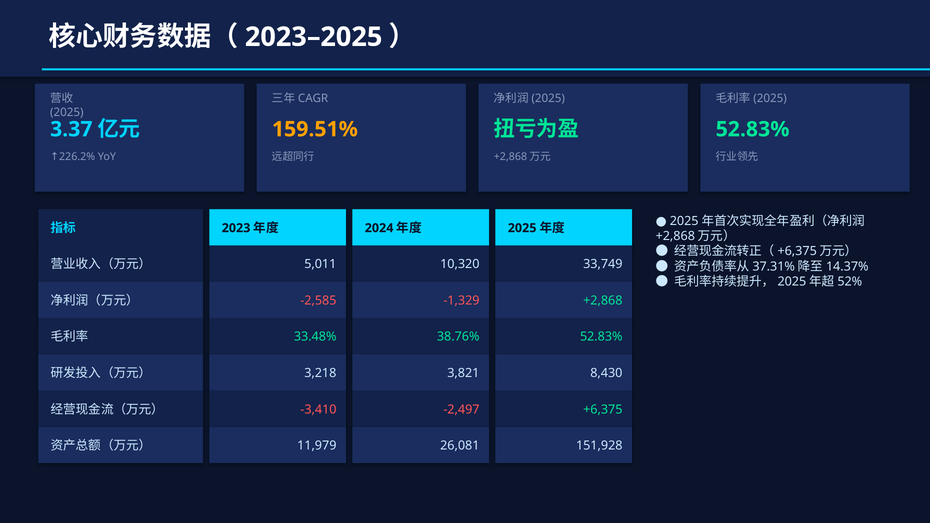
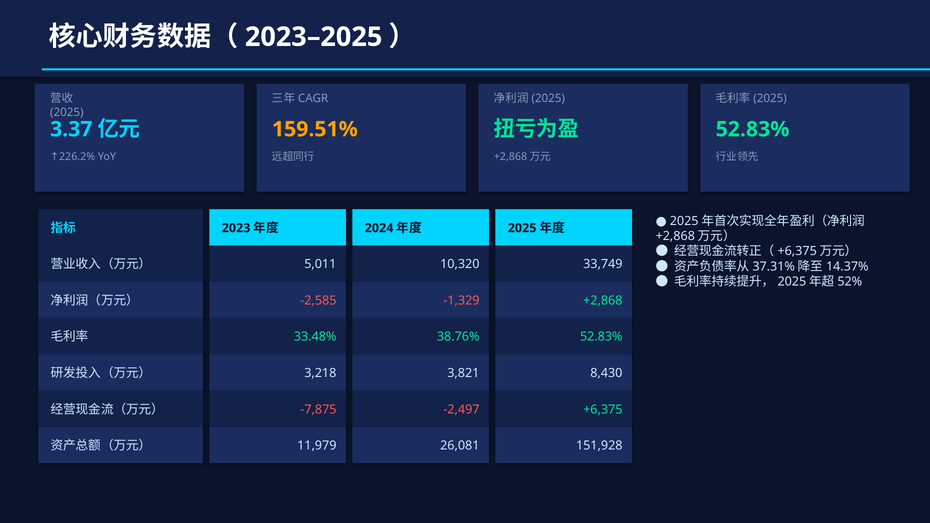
-3,410: -3,410 -> -7,875
